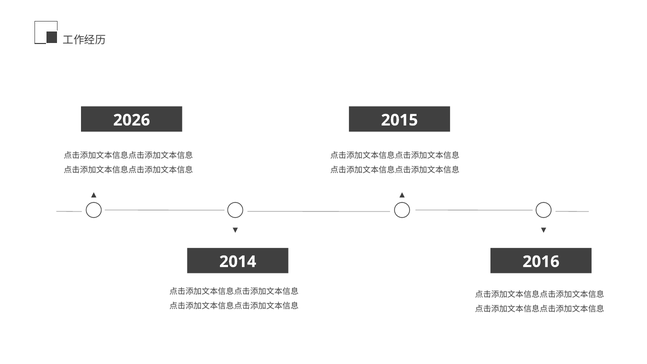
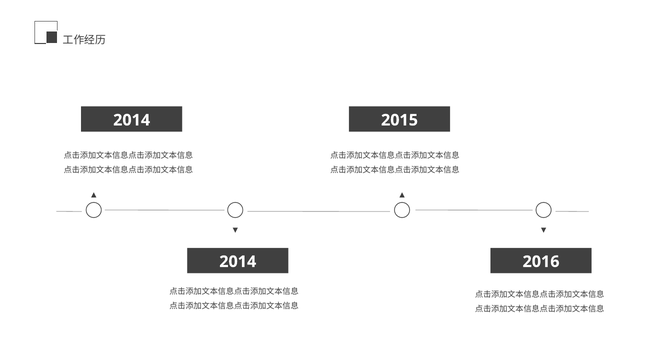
2026 at (132, 120): 2026 -> 2014
